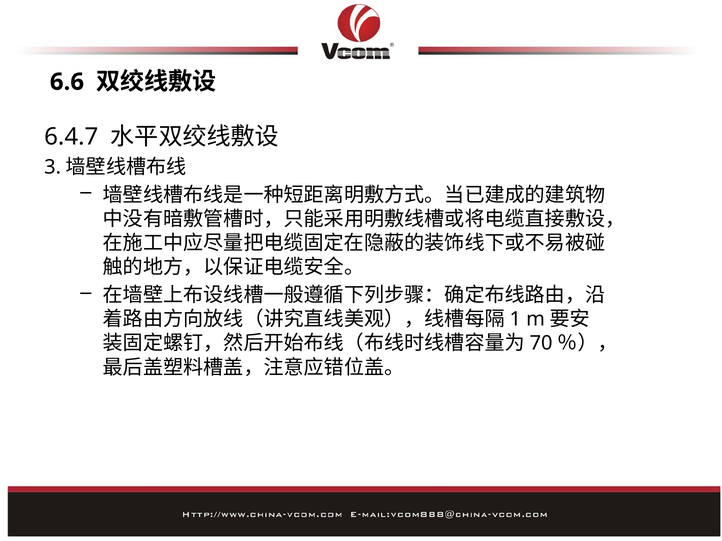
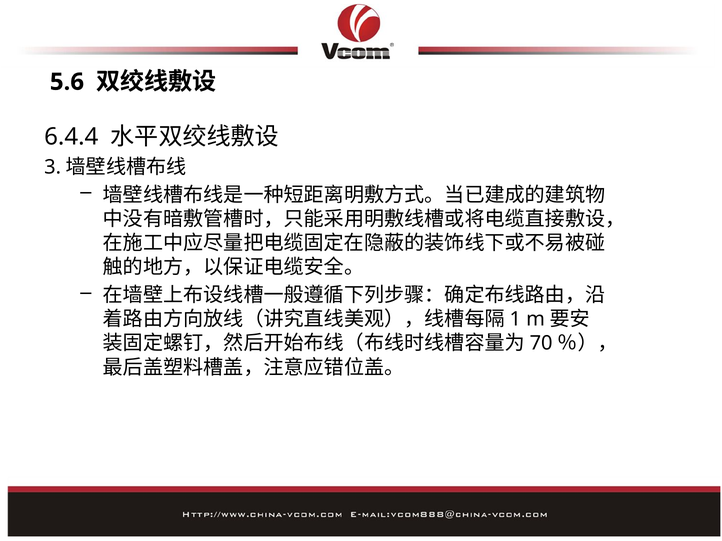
6.6: 6.6 -> 5.6
6.4.7: 6.4.7 -> 6.4.4
